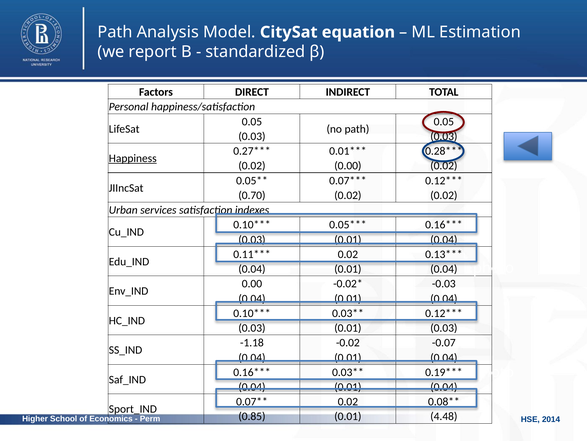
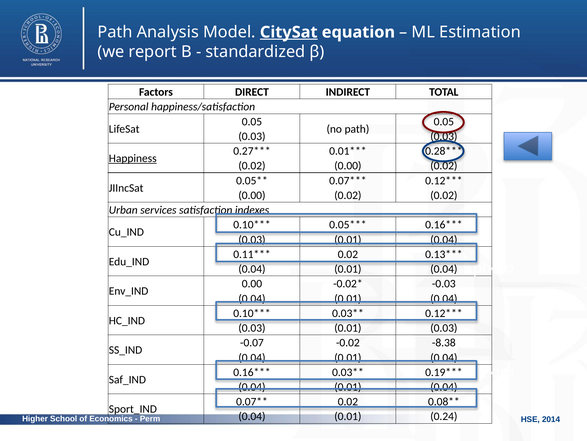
CitySat underline: none -> present
0.70 at (252, 195): 0.70 -> 0.00
-1.18: -1.18 -> -0.07
-0.07: -0.07 -> -8.38
0.85 at (252, 416): 0.85 -> 0.04
4.48: 4.48 -> 0.24
